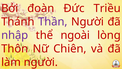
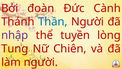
Triều: Triều -> Cành
Thần colour: purple -> blue
ngoài: ngoài -> tuyền
Thôn: Thôn -> Tung
